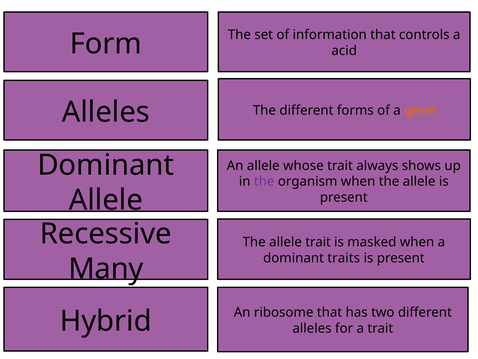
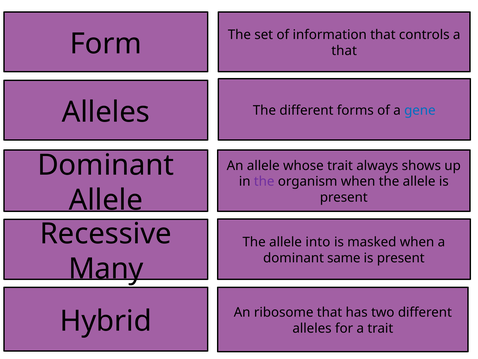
acid at (344, 51): acid -> that
gene colour: orange -> blue
allele trait: trait -> into
traits: traits -> same
